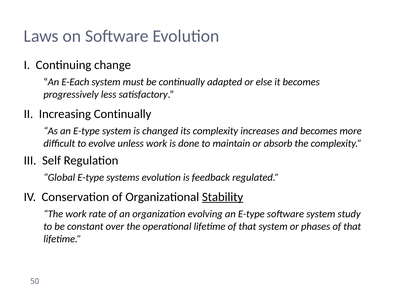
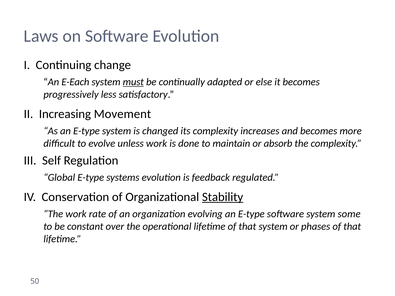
must underline: none -> present
Increasing Continually: Continually -> Movement
study: study -> some
